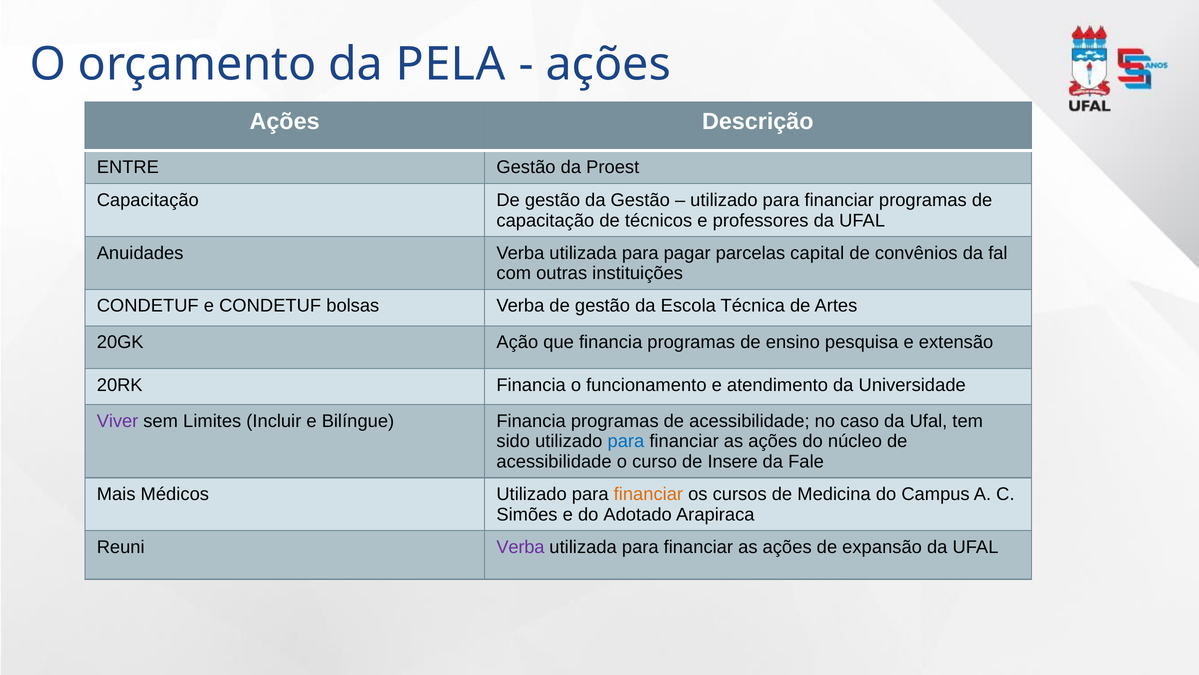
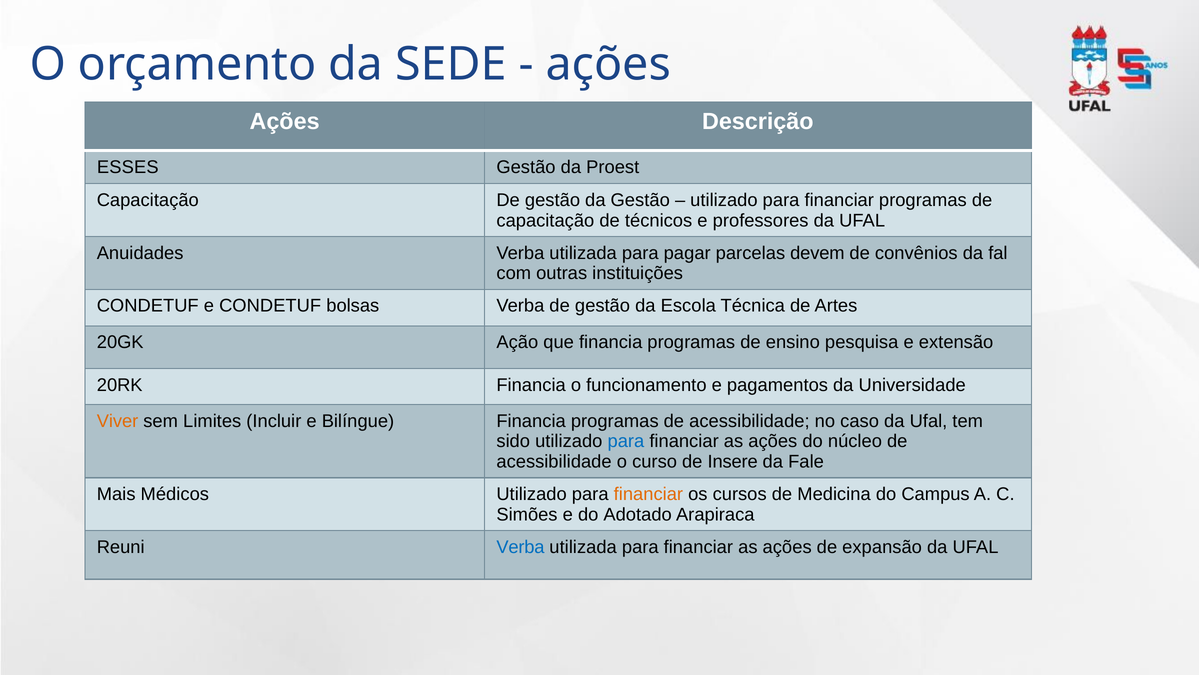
PELA: PELA -> SEDE
ENTRE: ENTRE -> ESSES
capital: capital -> devem
atendimento: atendimento -> pagamentos
Viver colour: purple -> orange
Verba at (520, 547) colour: purple -> blue
